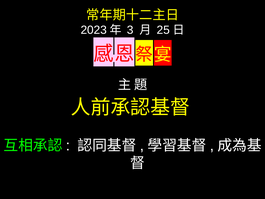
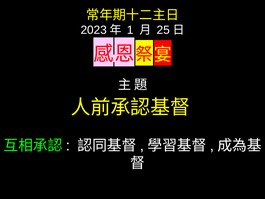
3: 3 -> 1
